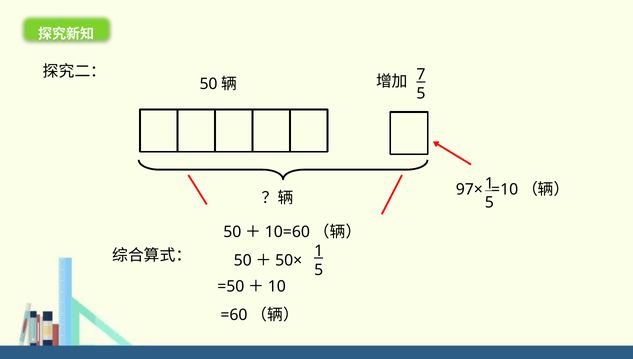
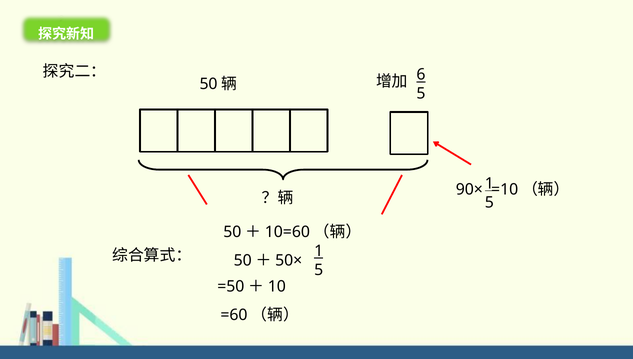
7: 7 -> 6
97×: 97× -> 90×
